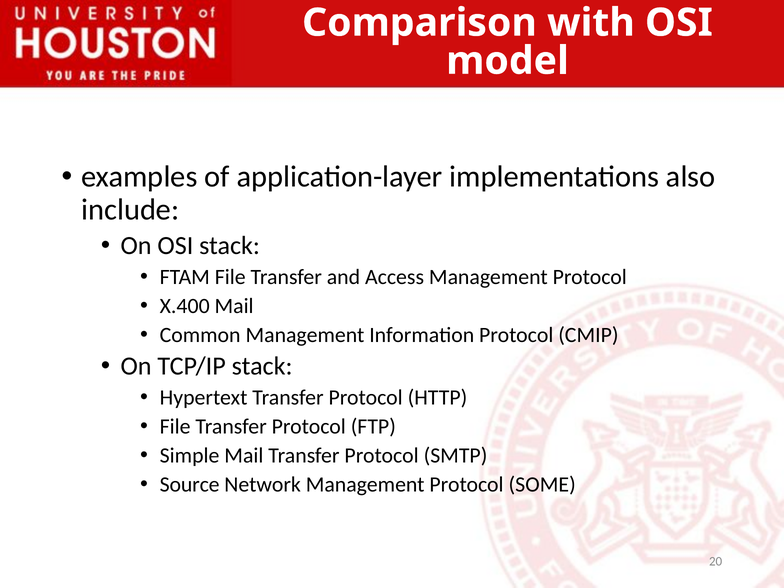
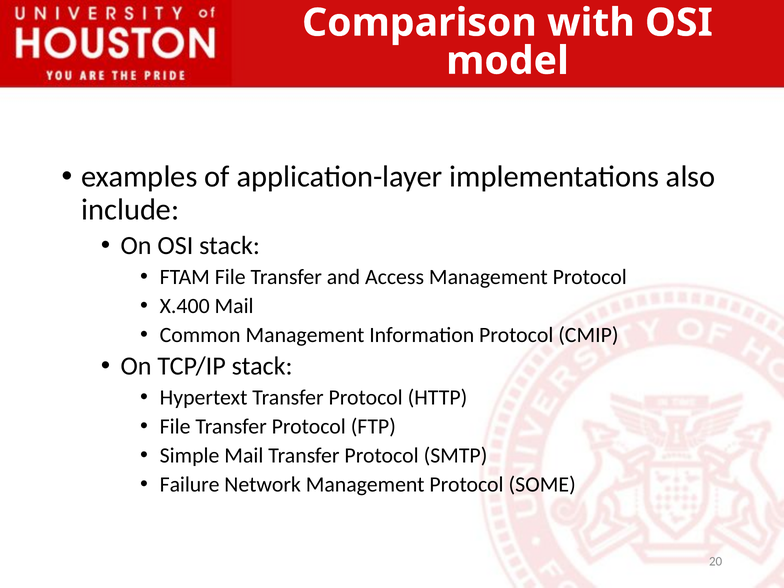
Source: Source -> Failure
